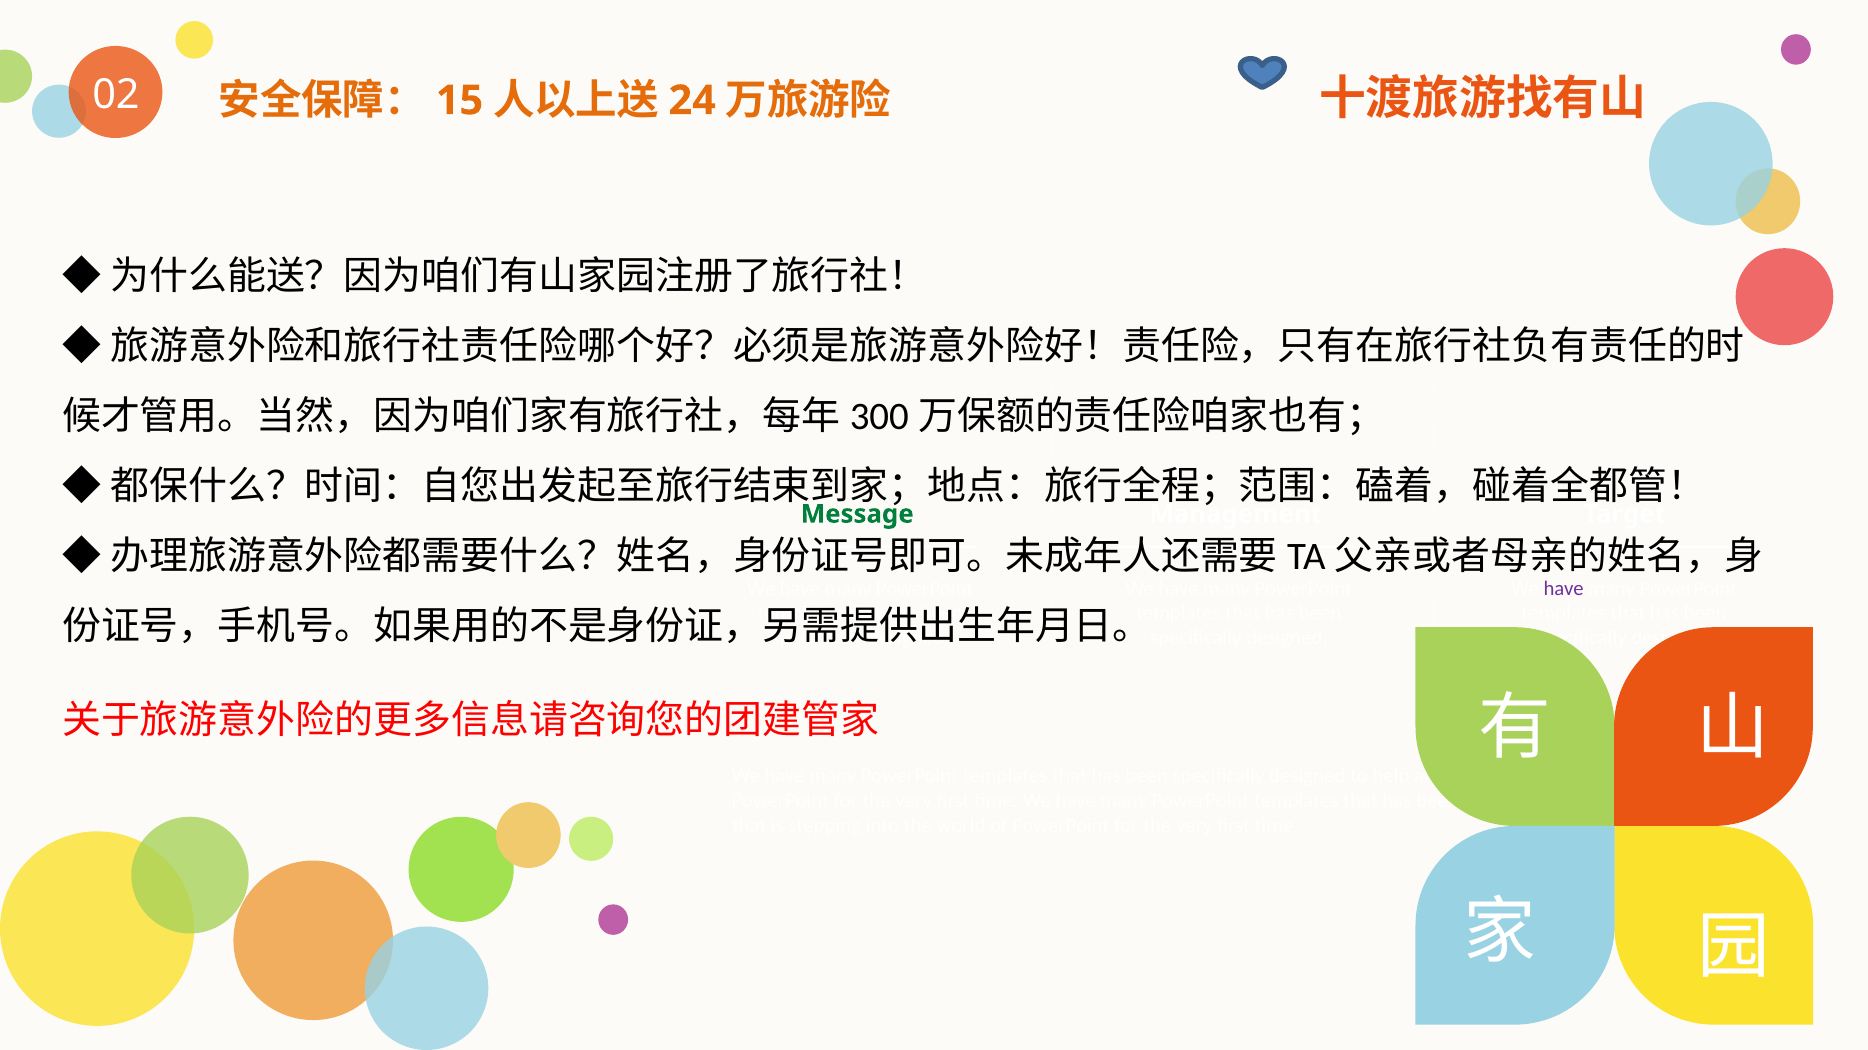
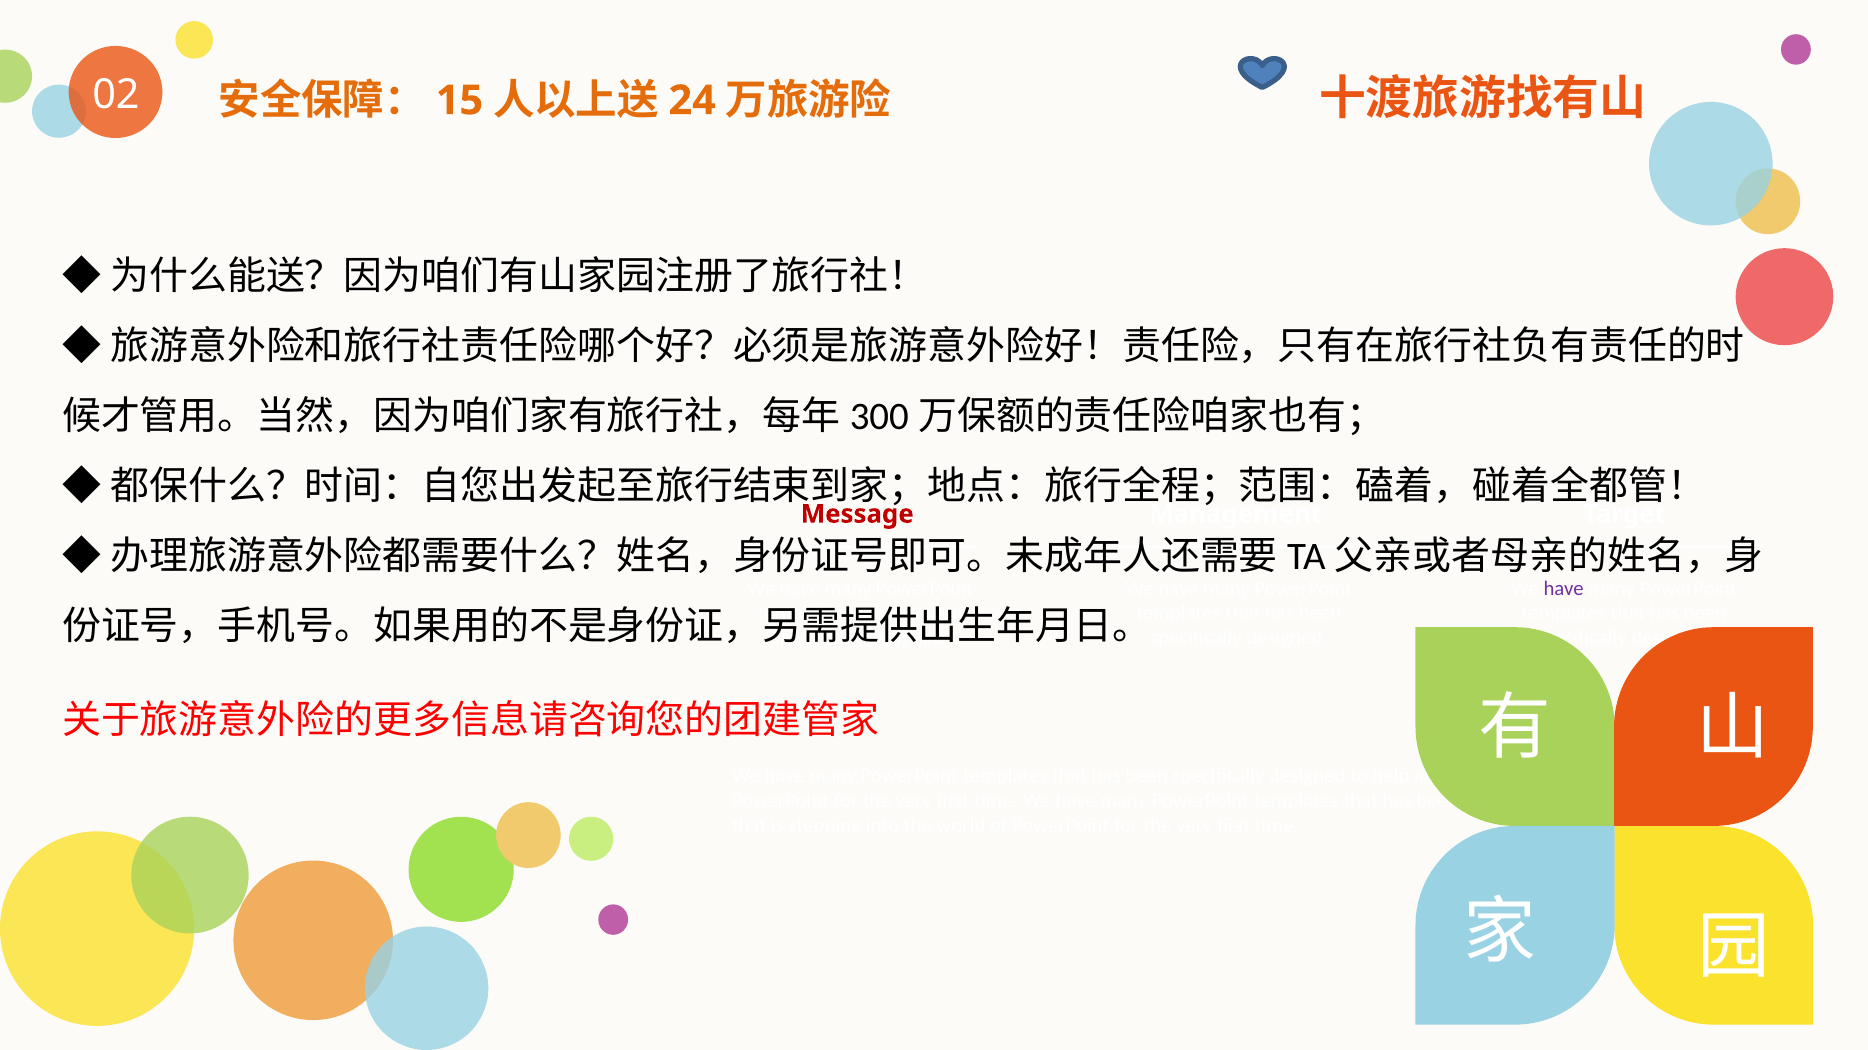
Message colour: green -> red
